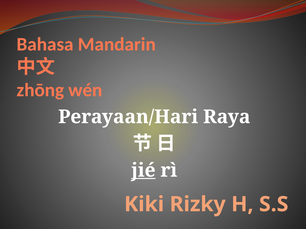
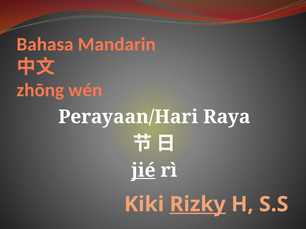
Rizky underline: none -> present
